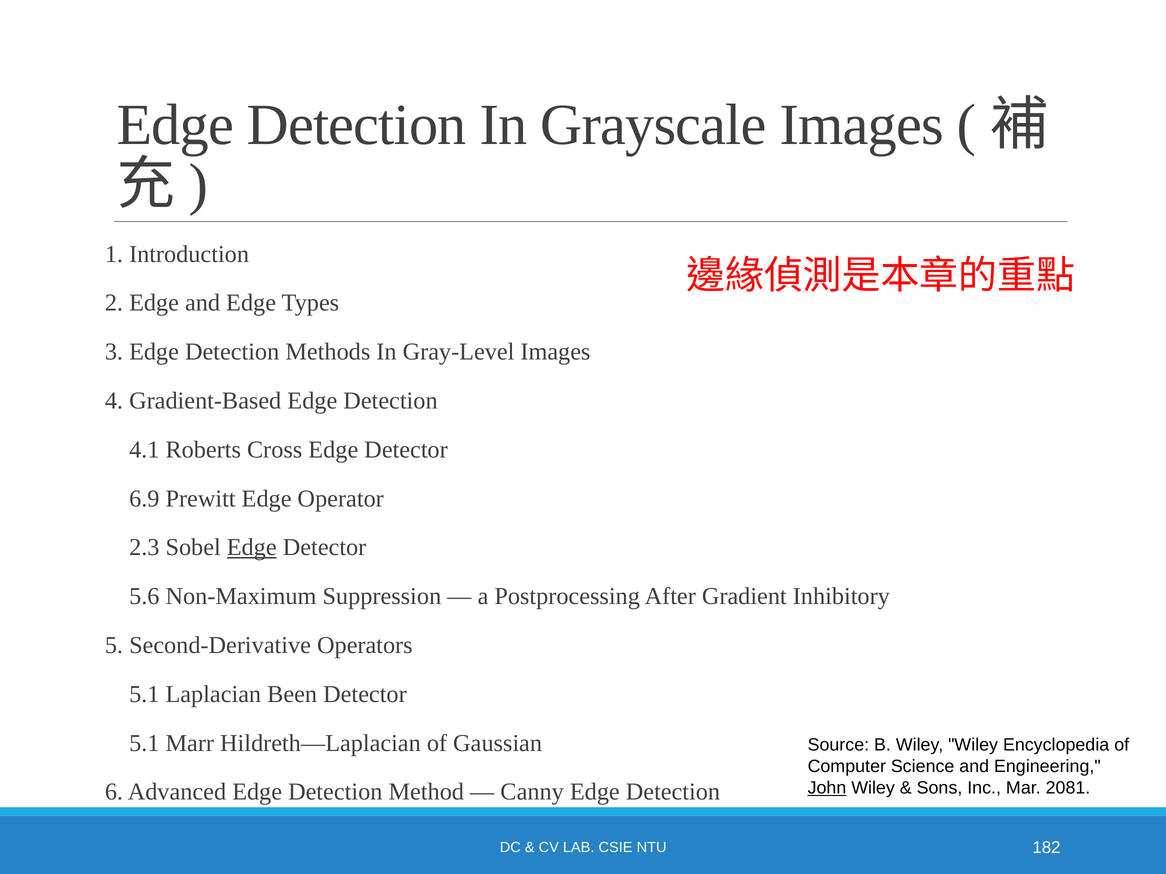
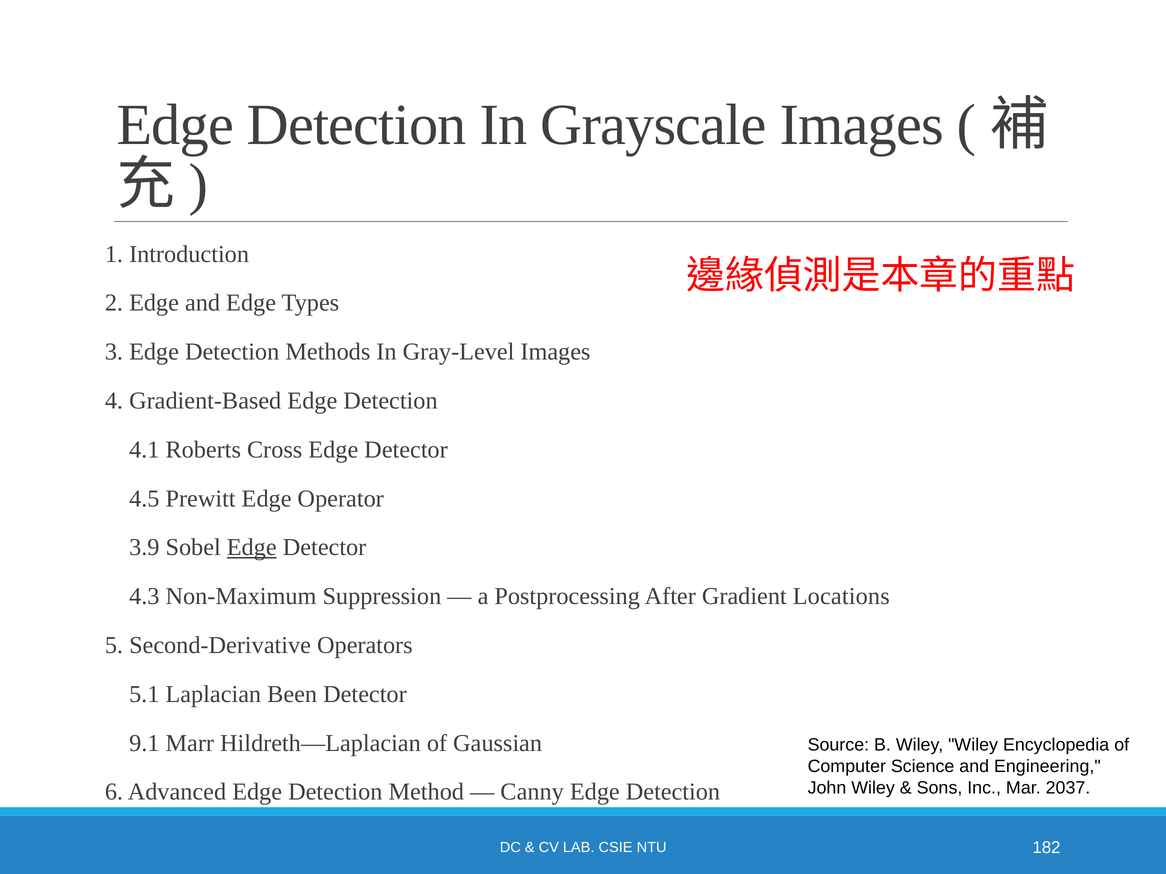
6.9: 6.9 -> 4.5
2.3: 2.3 -> 3.9
5.6: 5.6 -> 4.3
Inhibitory: Inhibitory -> Locations
5.1 at (144, 744): 5.1 -> 9.1
John underline: present -> none
2081: 2081 -> 2037
